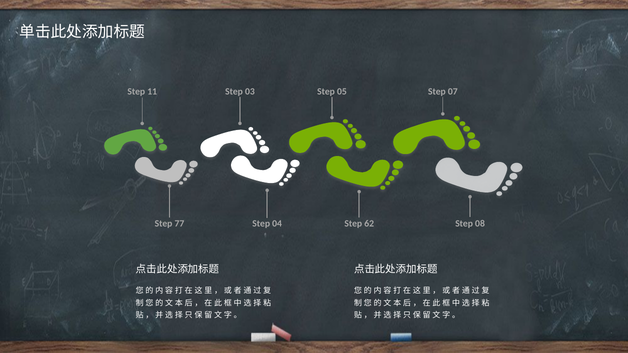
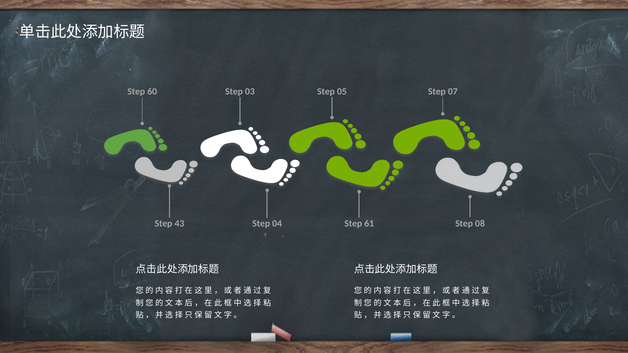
11: 11 -> 60
77: 77 -> 43
62: 62 -> 61
